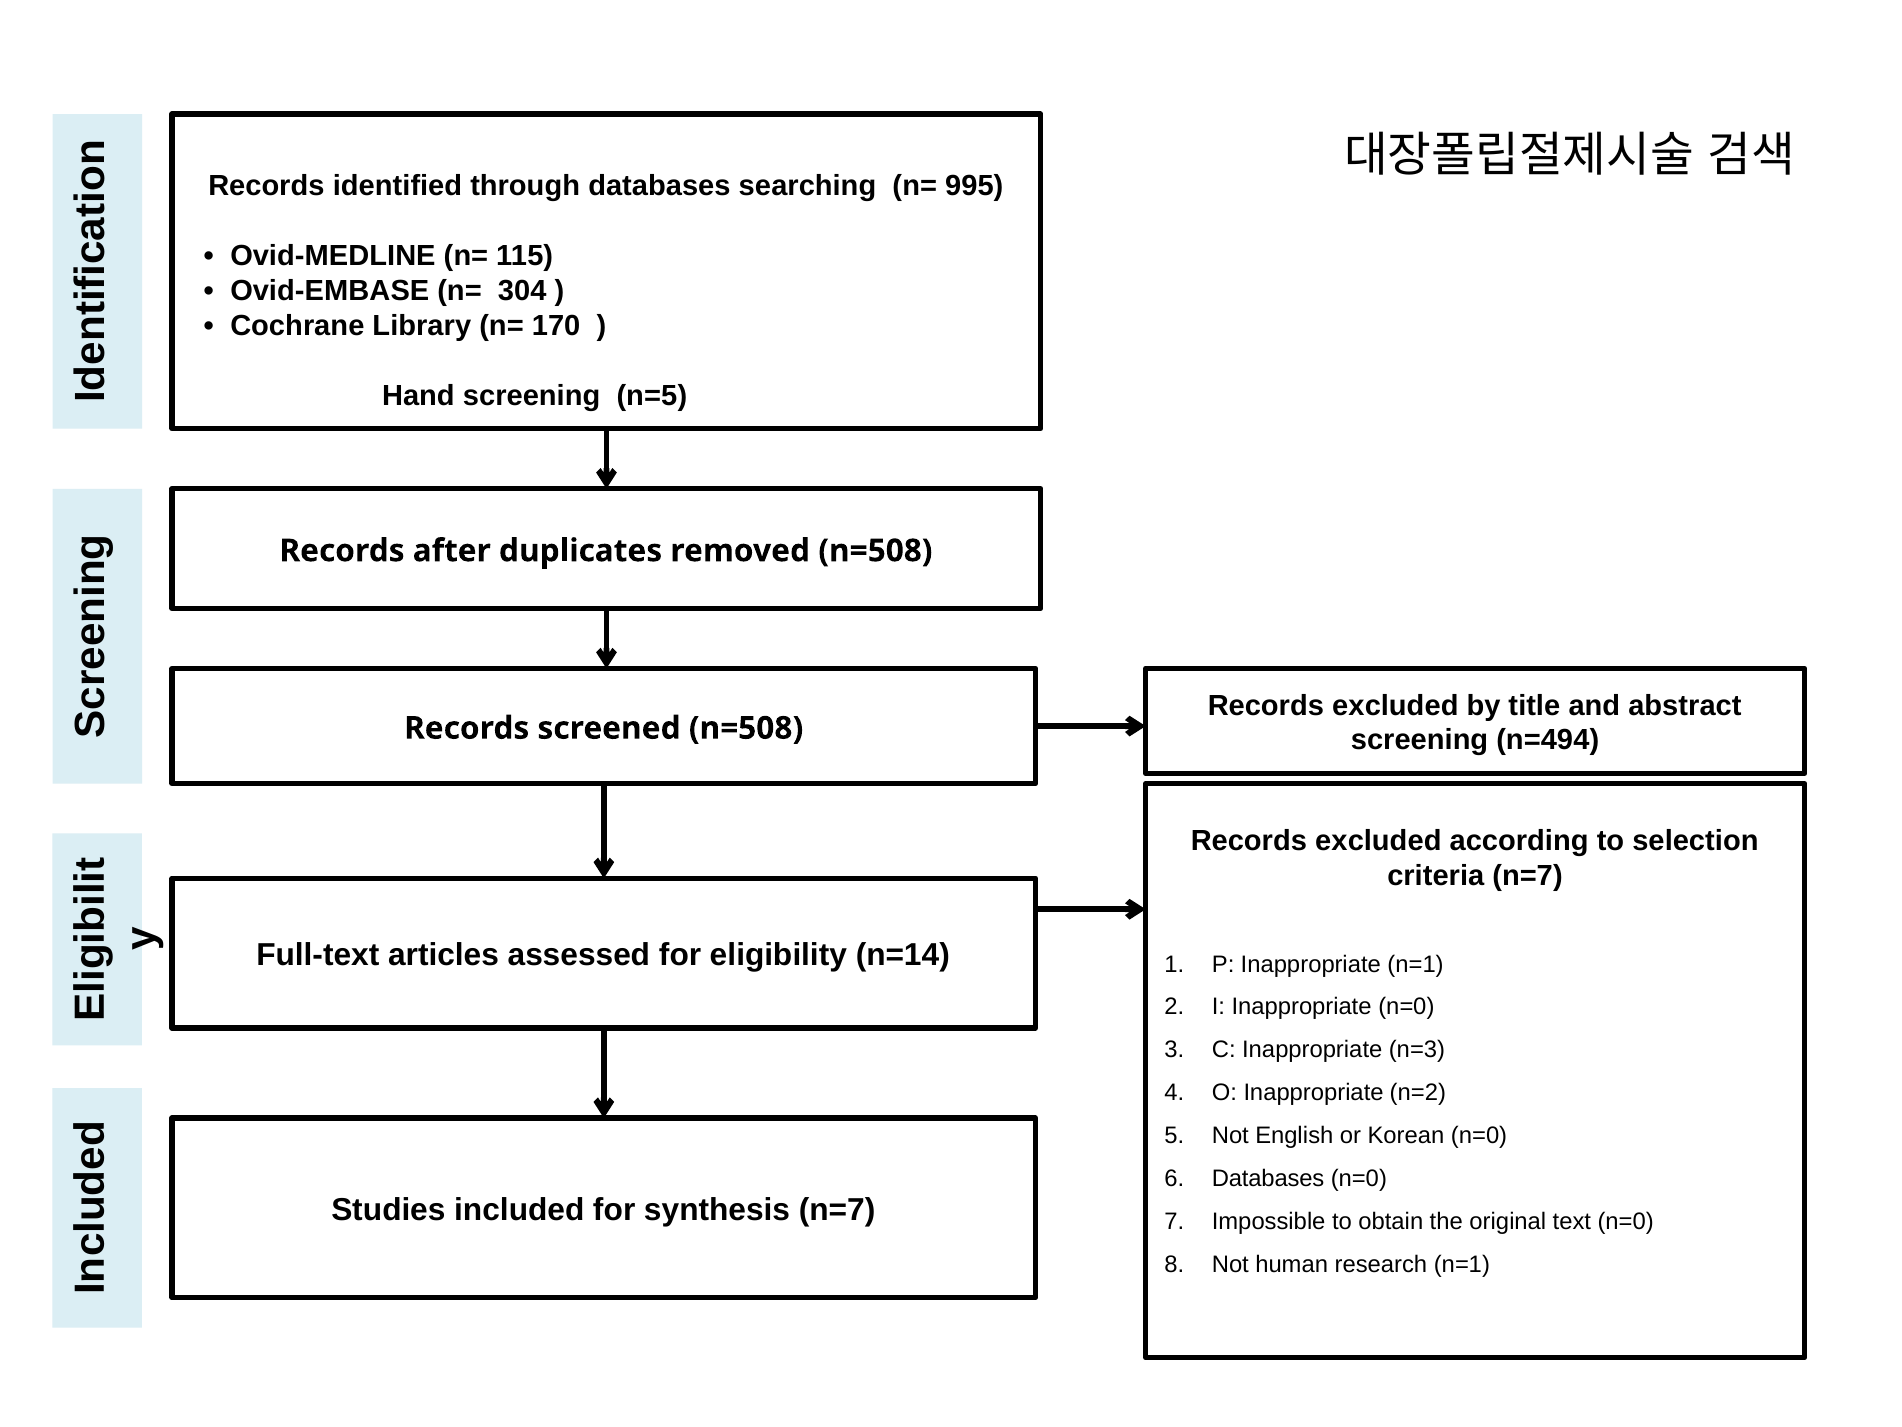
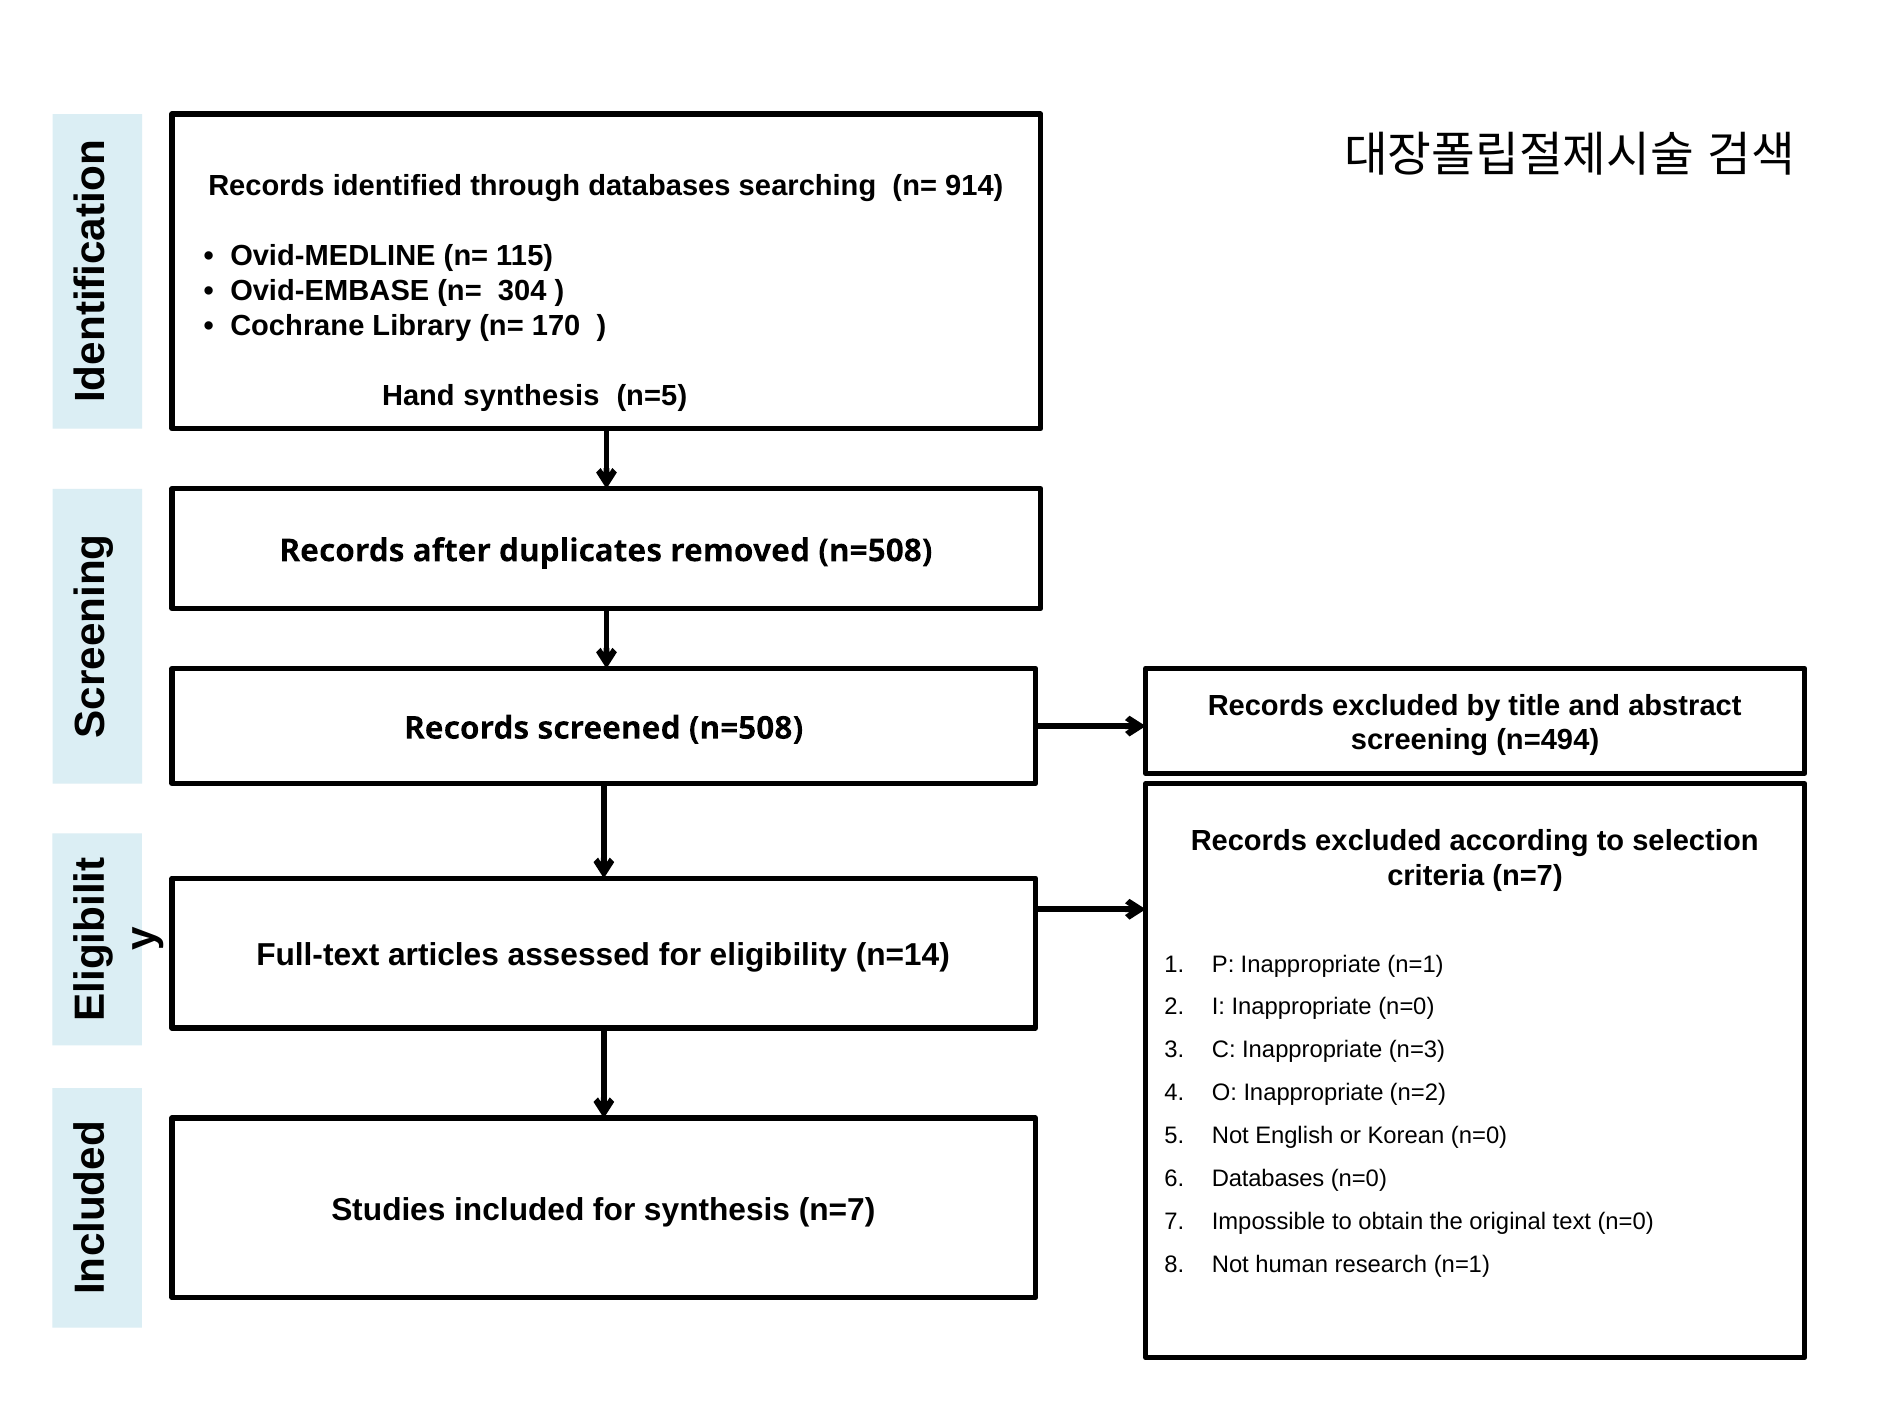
995: 995 -> 914
Hand screening: screening -> synthesis
